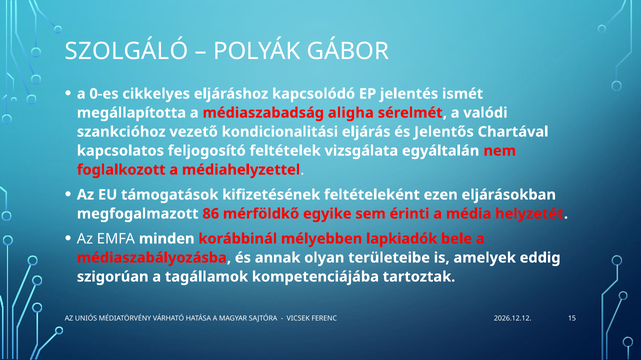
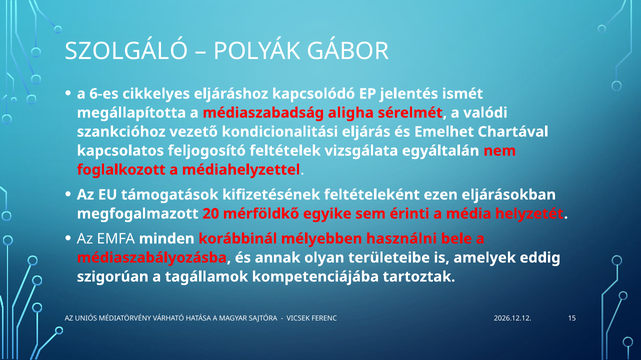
0-es: 0-es -> 6-es
Jelentős: Jelentős -> Emelhet
86: 86 -> 20
lapkiadók: lapkiadók -> használni
